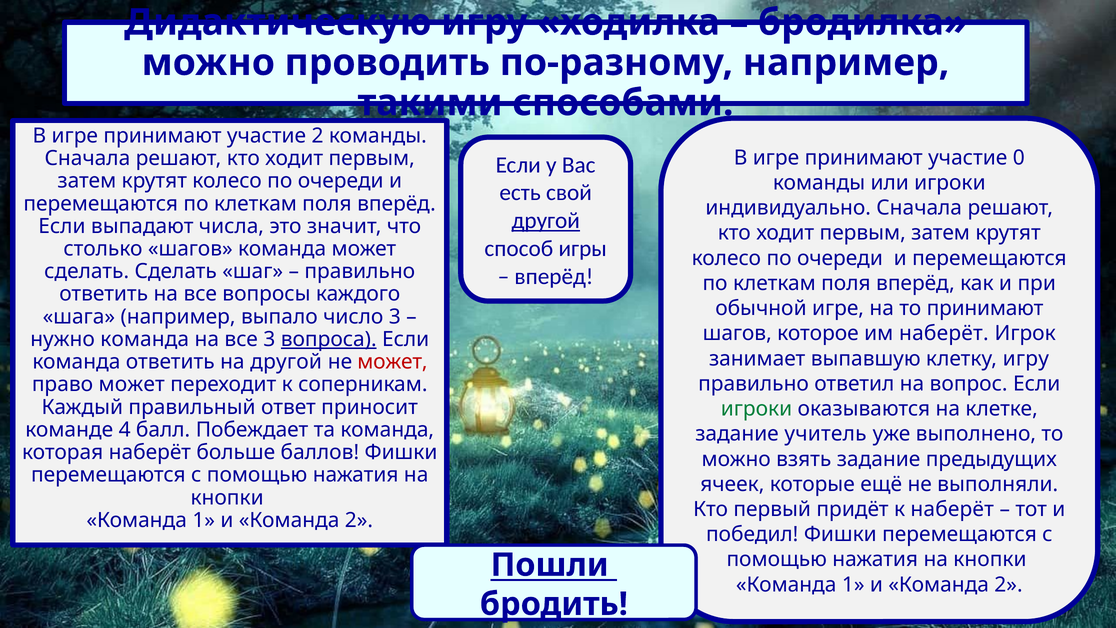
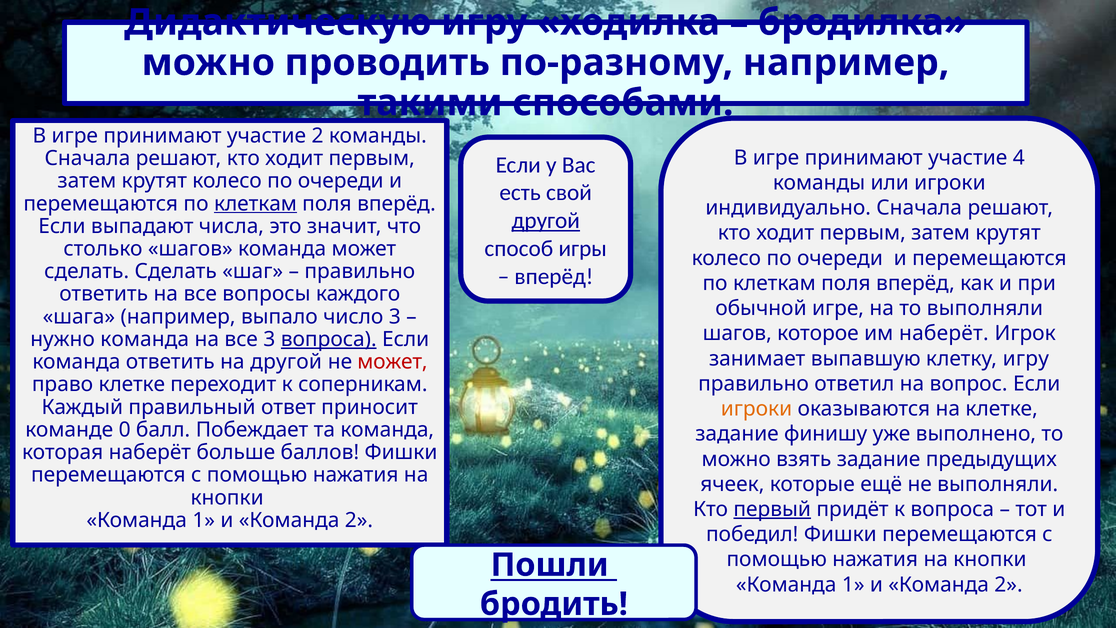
0: 0 -> 4
клеткам at (255, 204) underline: none -> present
то принимают: принимают -> выполняли
право может: может -> клетке
игроки at (757, 409) colour: green -> orange
4: 4 -> 0
учитель: учитель -> финишу
первый underline: none -> present
к наберёт: наберёт -> вопроса
